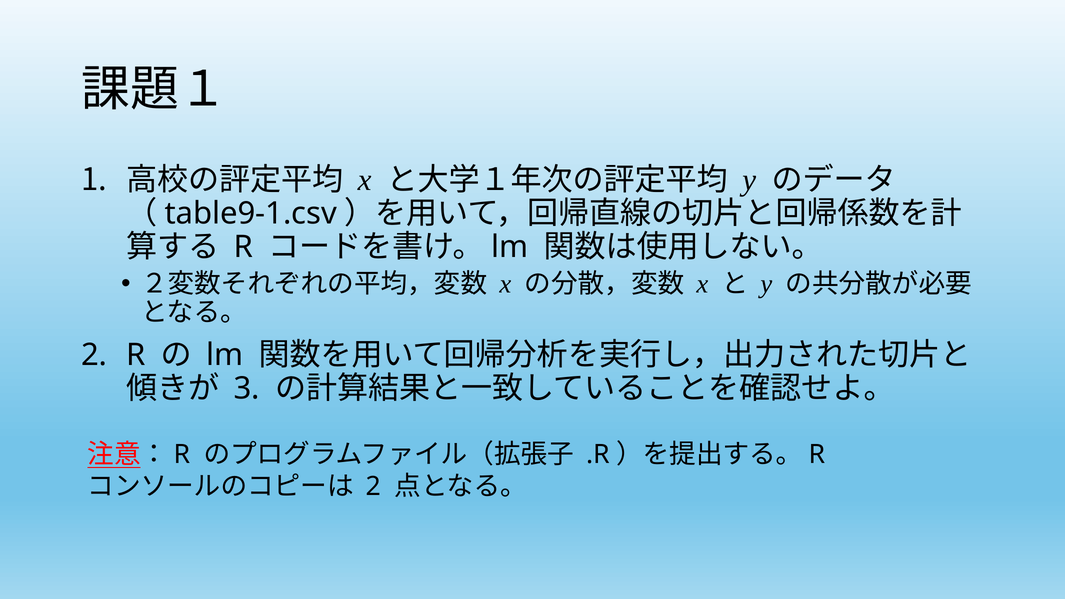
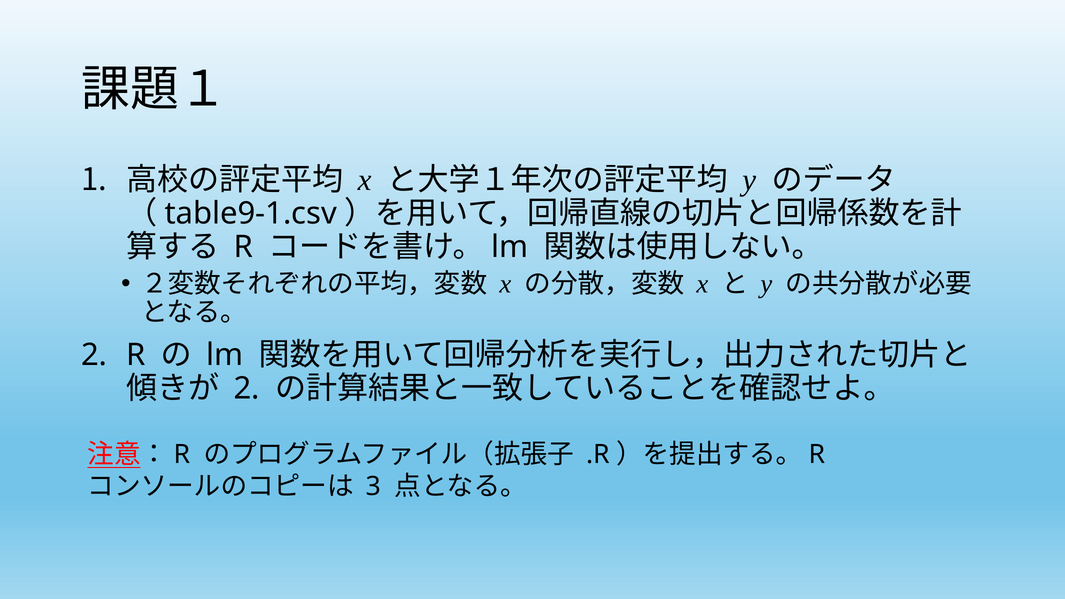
3 at (247, 388): 3 -> 2
2 at (374, 487): 2 -> 3
